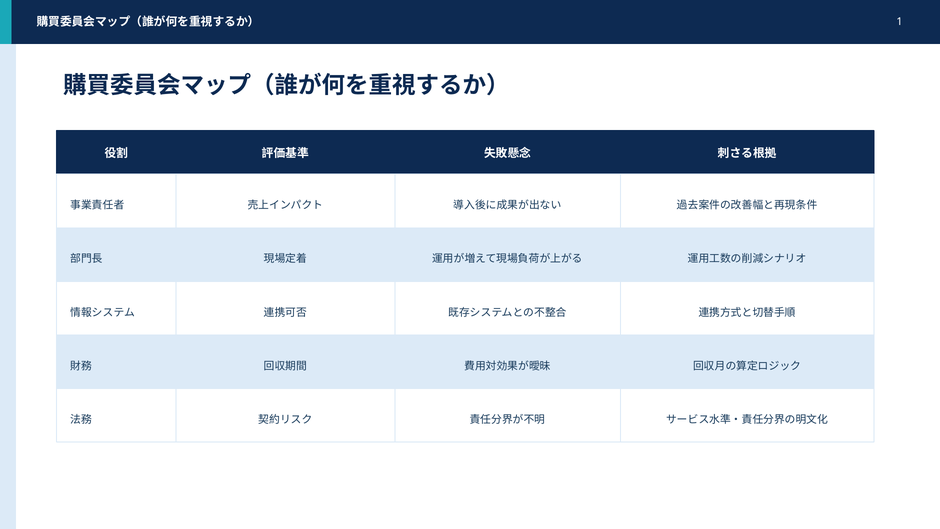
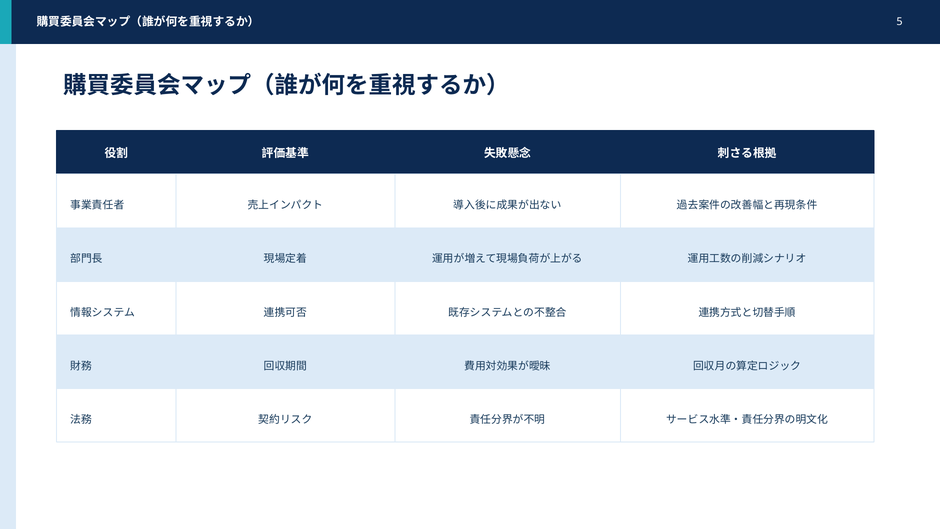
1: 1 -> 5
